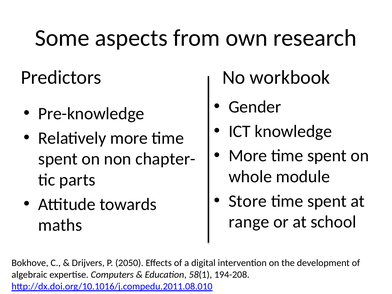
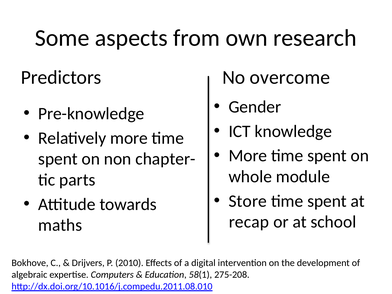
workbook: workbook -> overcome
range: range -> recap
2050: 2050 -> 2010
194-208: 194-208 -> 275-208
